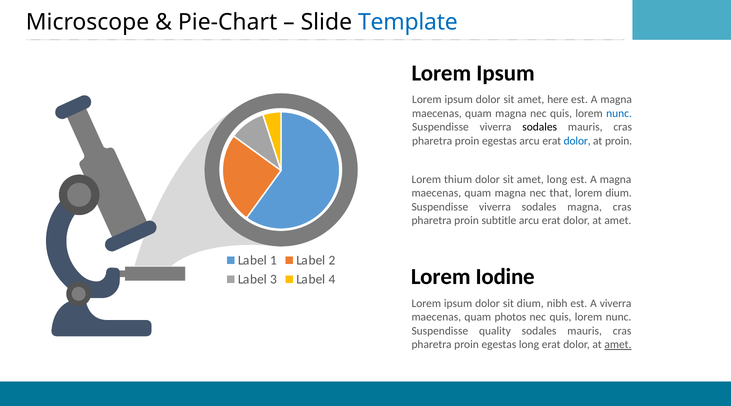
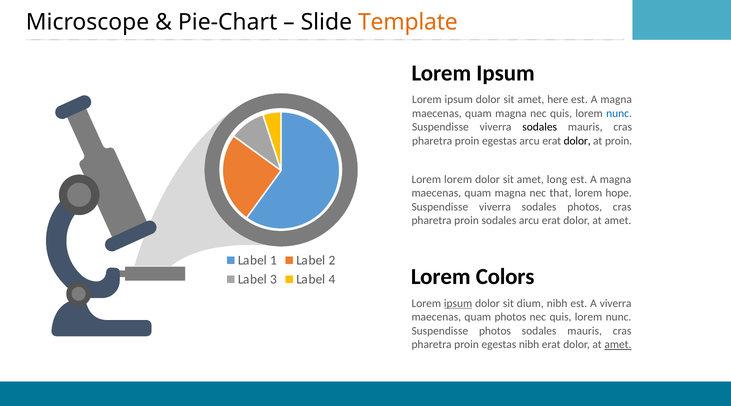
Template colour: blue -> orange
dolor at (577, 141) colour: blue -> black
Lorem thium: thium -> lorem
lorem dium: dium -> hope
sodales magna: magna -> photos
proin subtitle: subtitle -> sodales
Iodine: Iodine -> Colors
ipsum at (458, 303) underline: none -> present
Suspendisse quality: quality -> photos
egestas long: long -> nibh
